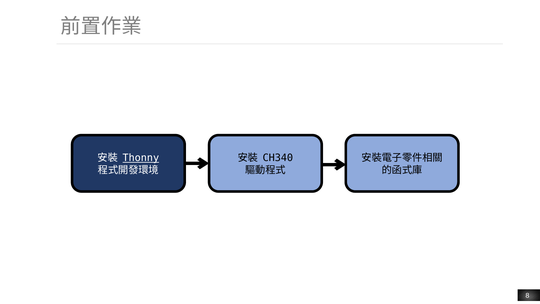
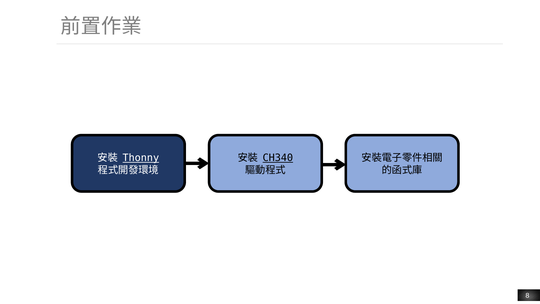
CH340 underline: none -> present
